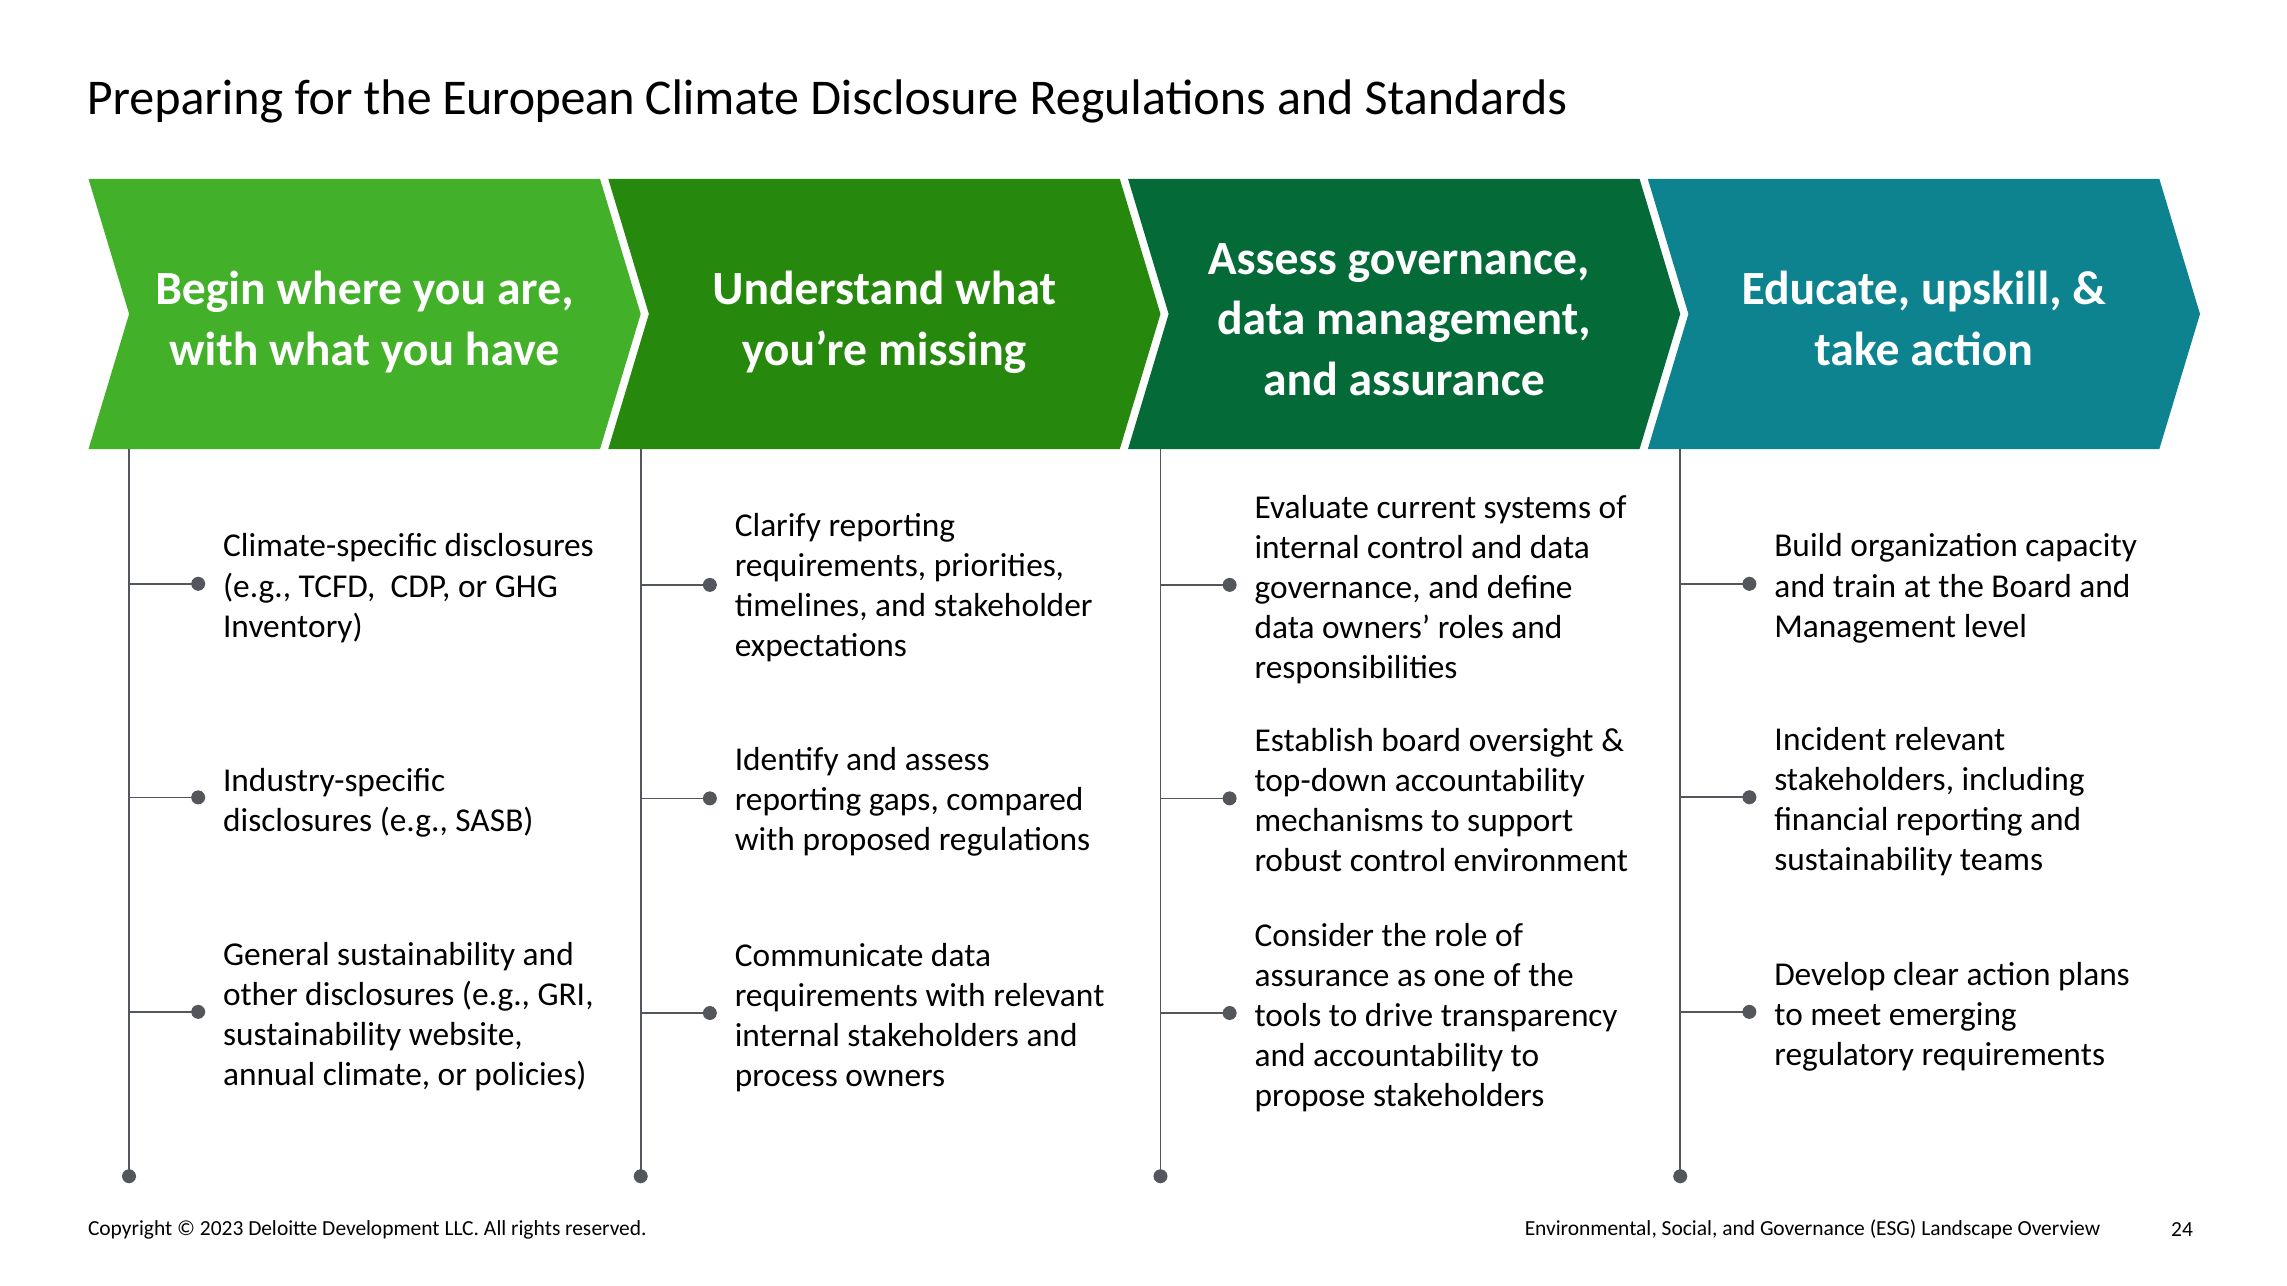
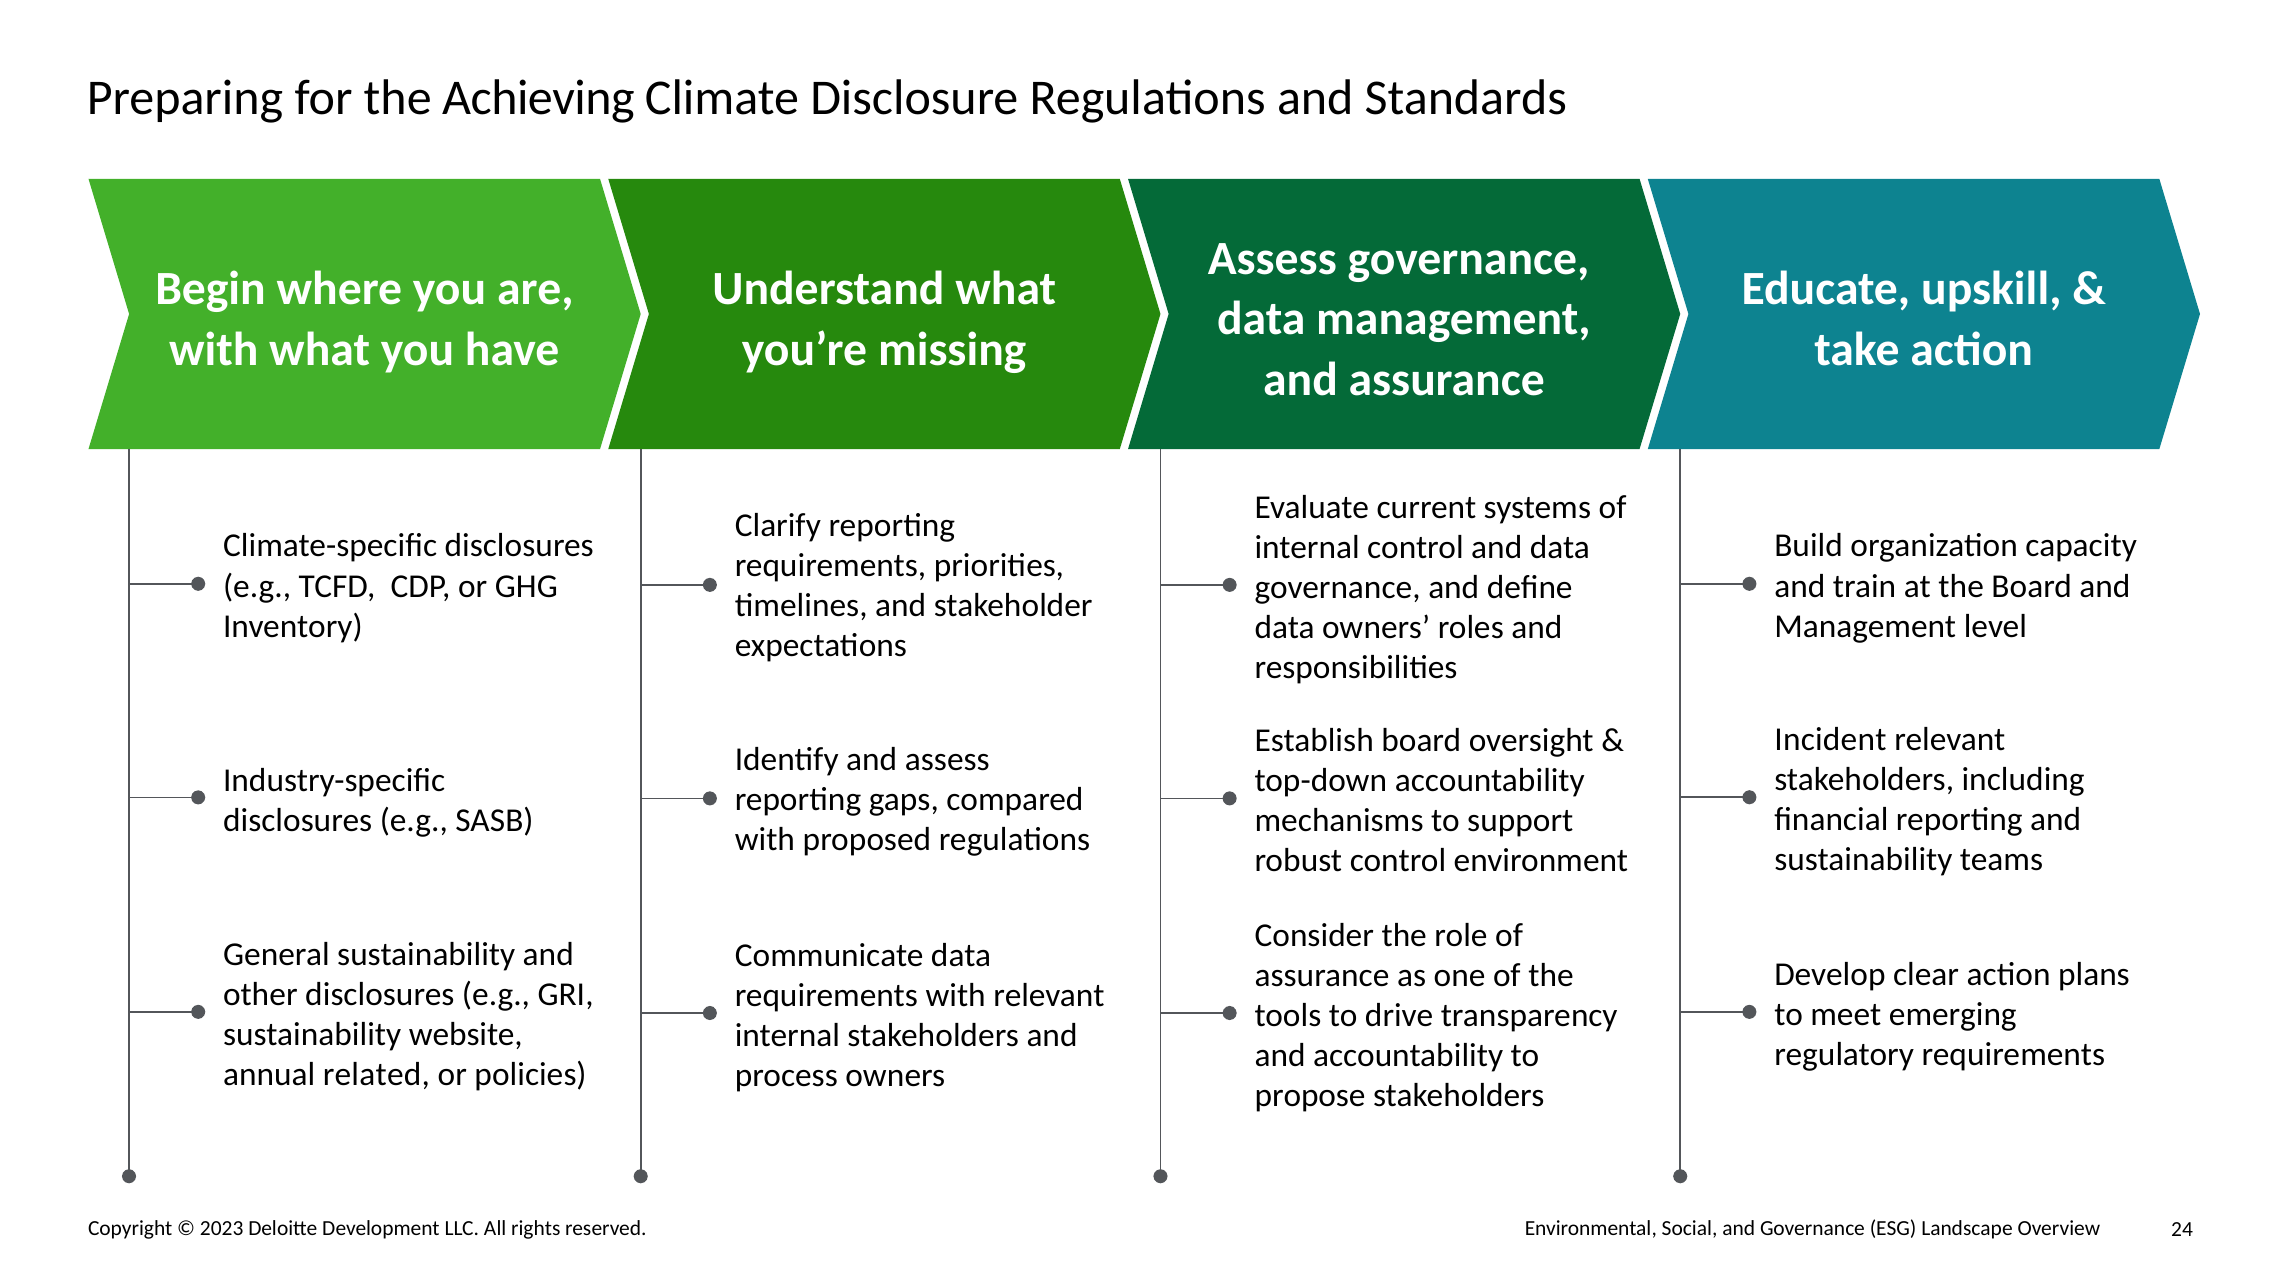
European: European -> Achieving
annual climate: climate -> related
